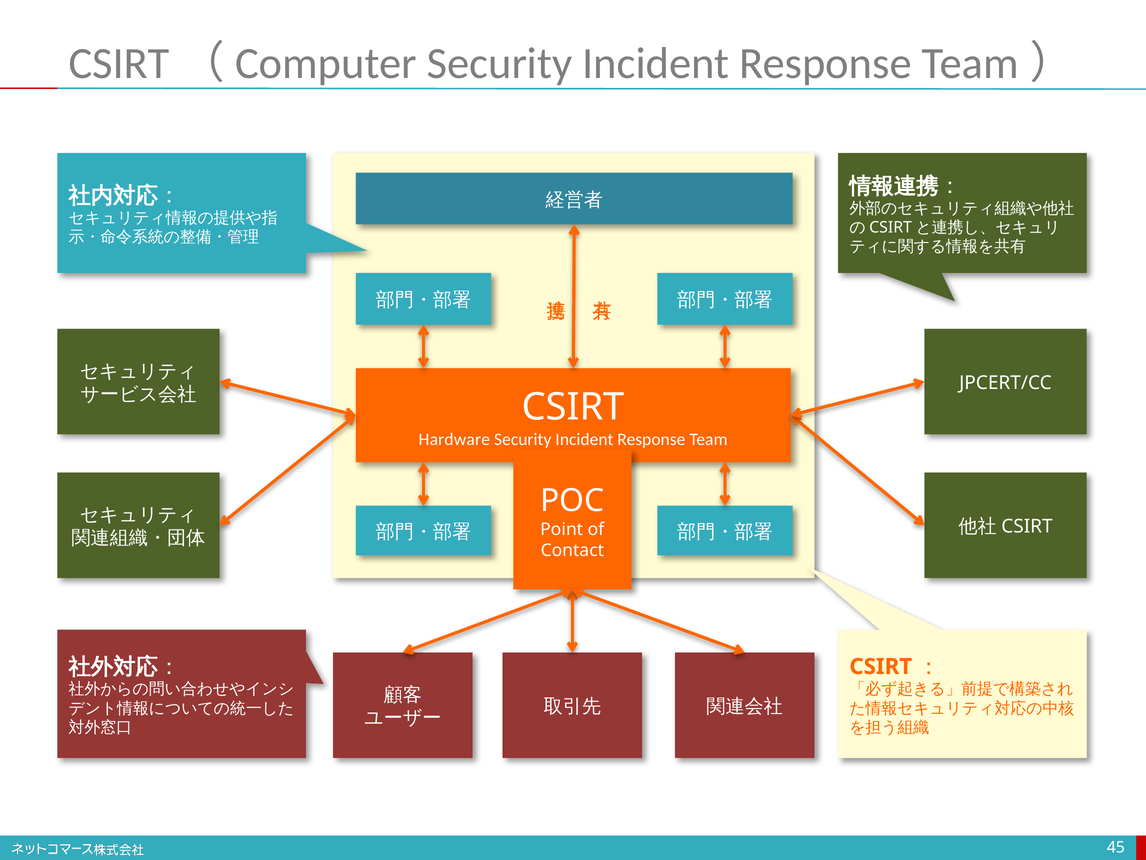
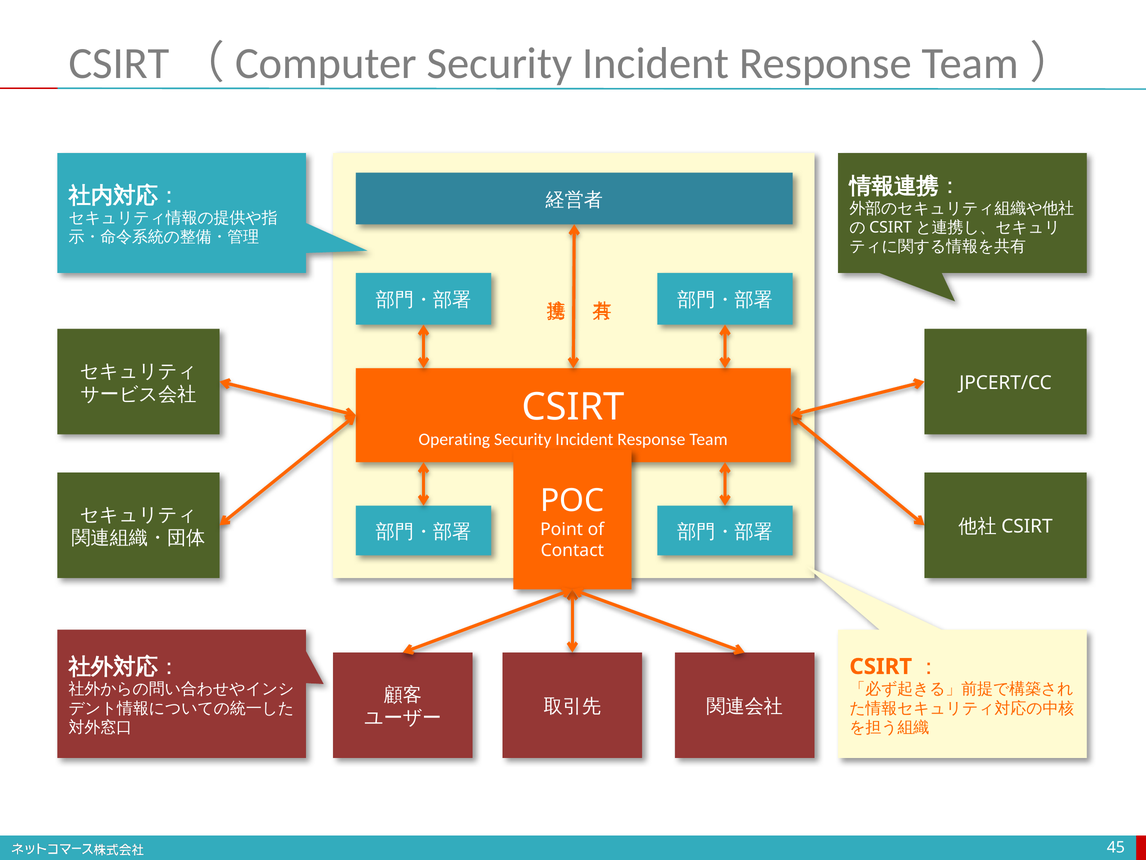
Hardware: Hardware -> Operating
